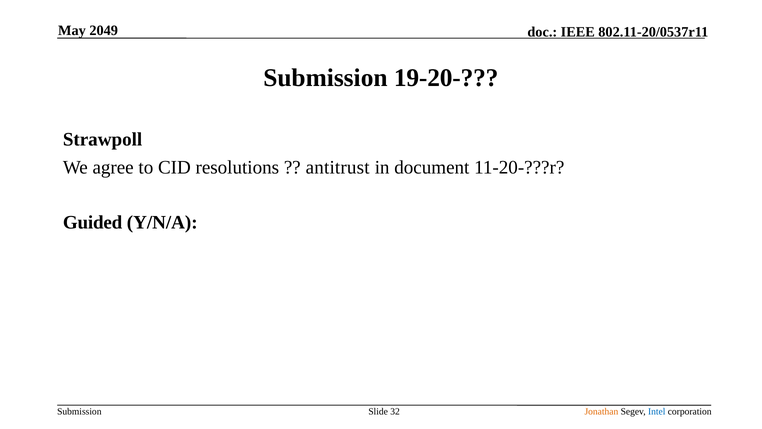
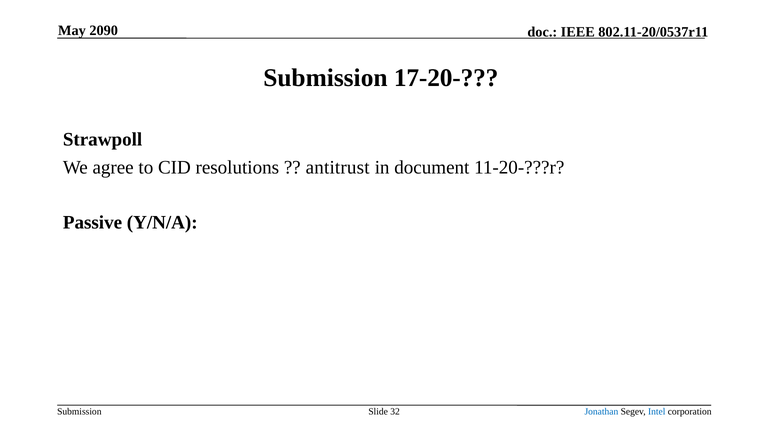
2049: 2049 -> 2090
19-20-: 19-20- -> 17-20-
Guided: Guided -> Passive
Jonathan colour: orange -> blue
